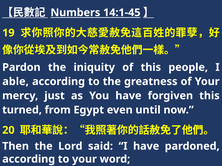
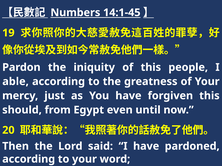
turned: turned -> should
